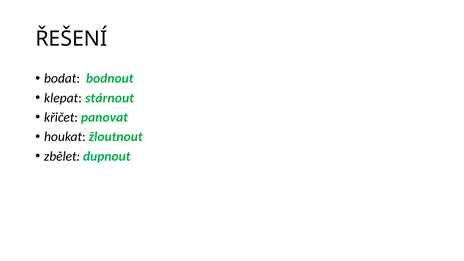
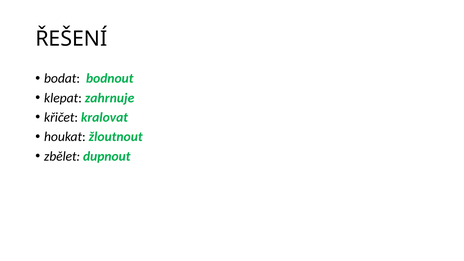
stárnout: stárnout -> zahrnuje
panovat: panovat -> kralovat
